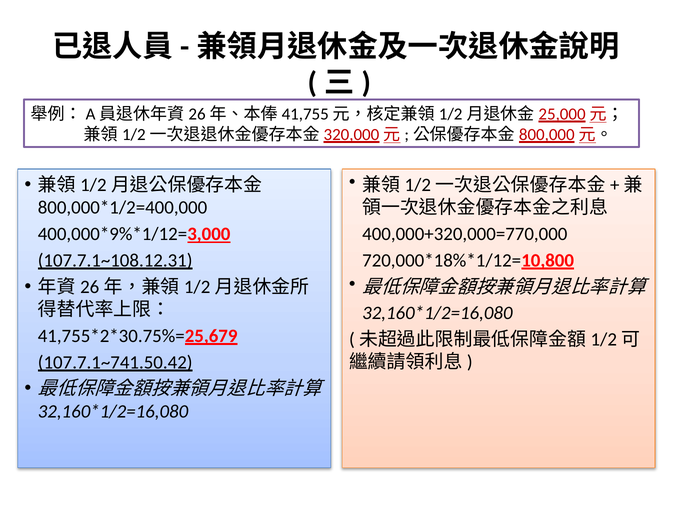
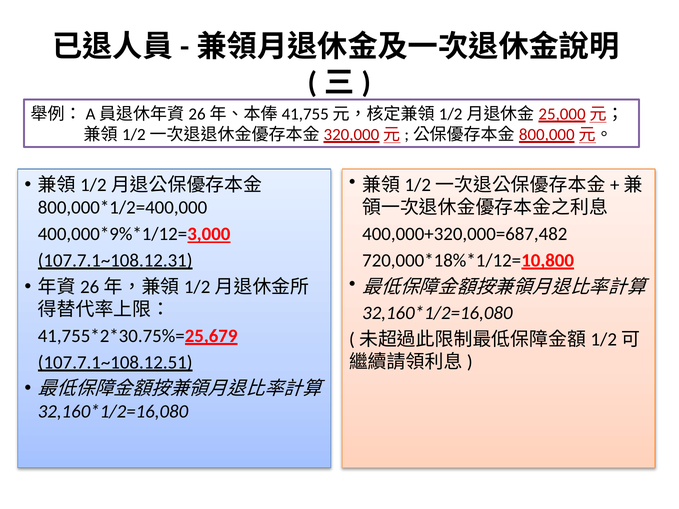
400,000+320,000=770,000: 400,000+320,000=770,000 -> 400,000+320,000=687,482
107.7.1~741.50.42: 107.7.1~741.50.42 -> 107.7.1~108.12.51
